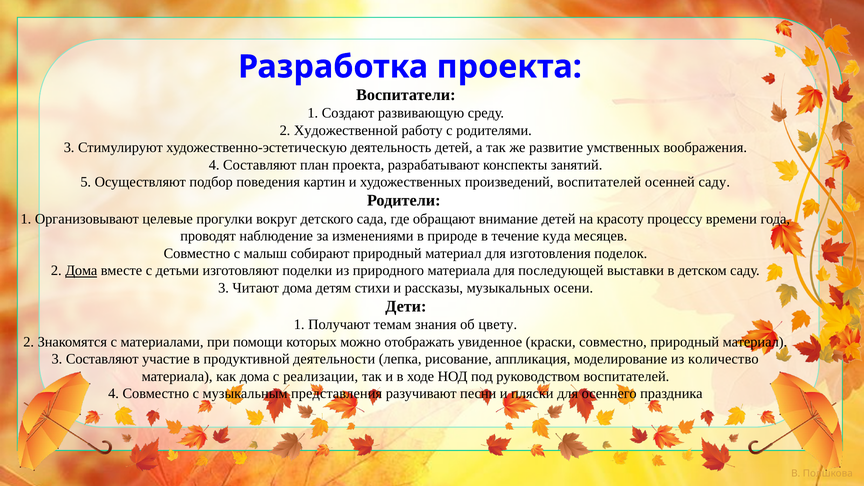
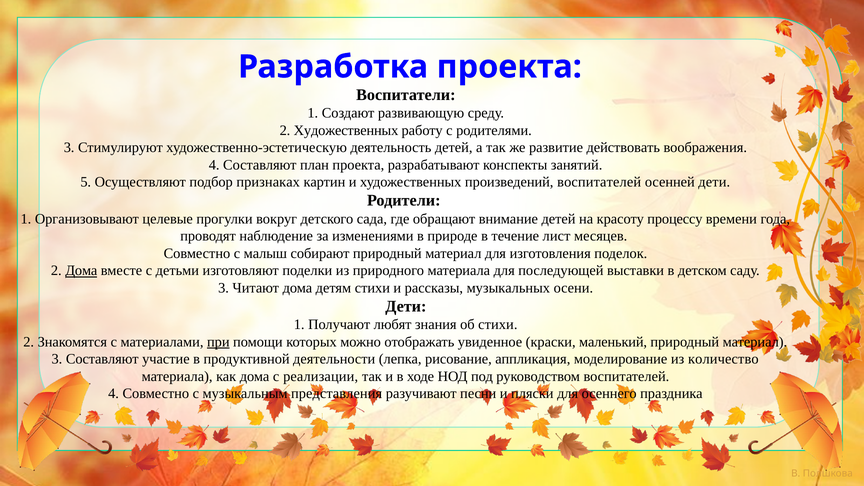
2 Художественной: Художественной -> Художественных
умственных: умственных -> действовать
поведения: поведения -> признаках
осенней саду: саду -> дети
куда: куда -> лист
темам: темам -> любят
об цвету: цвету -> стихи
при underline: none -> present
краски совместно: совместно -> маленький
